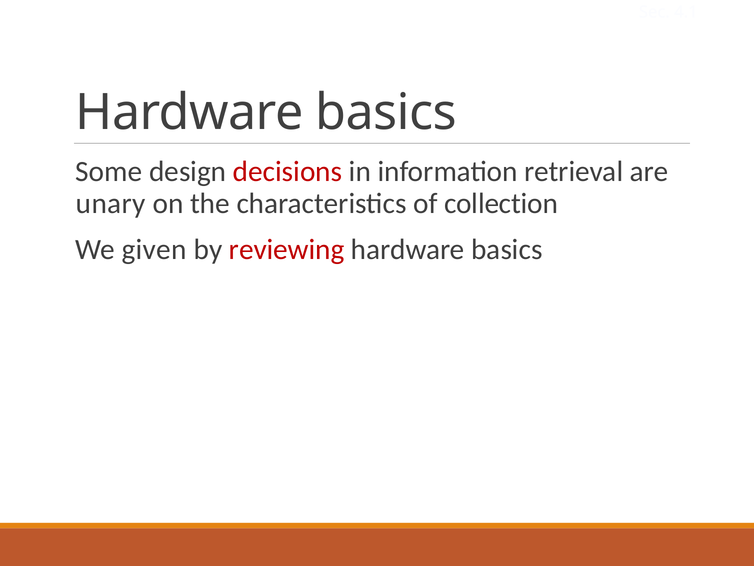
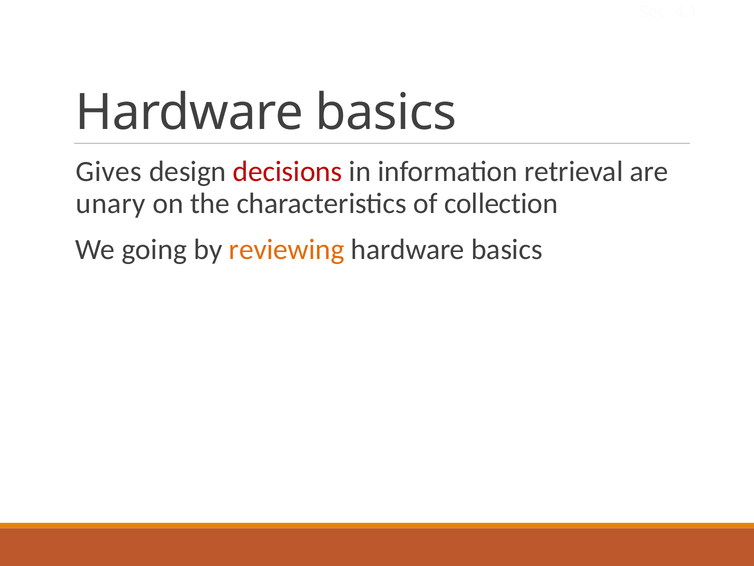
Some: Some -> Gives
given: given -> going
reviewing colour: red -> orange
